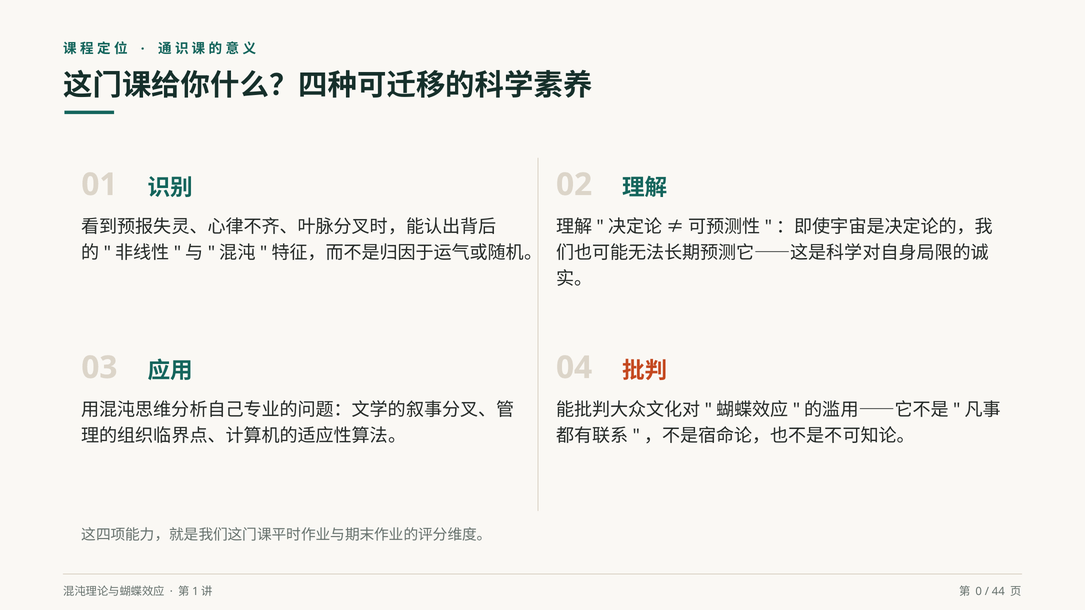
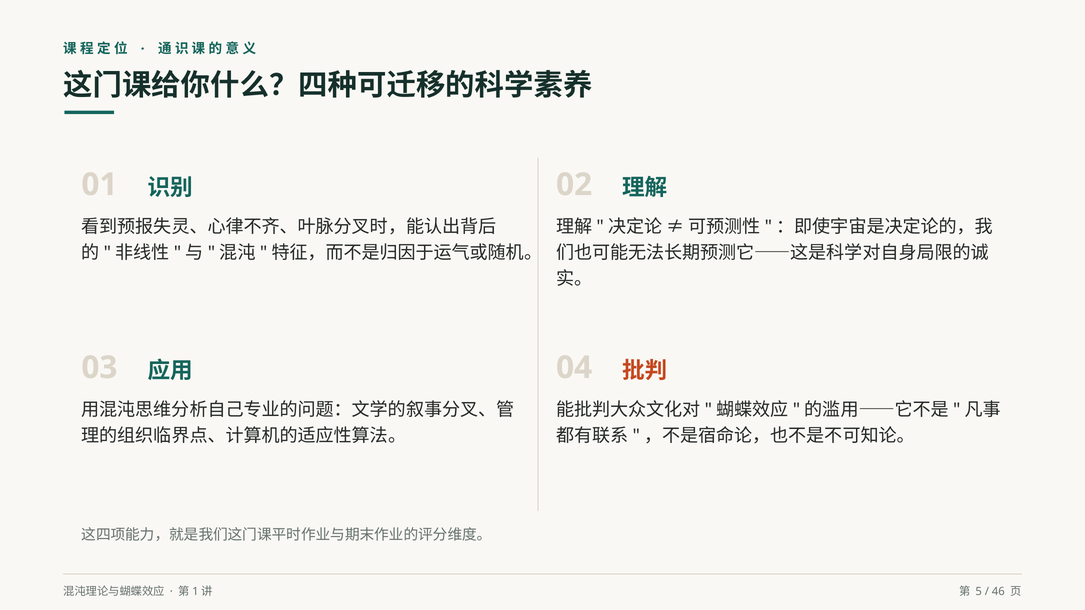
0: 0 -> 5
44: 44 -> 46
